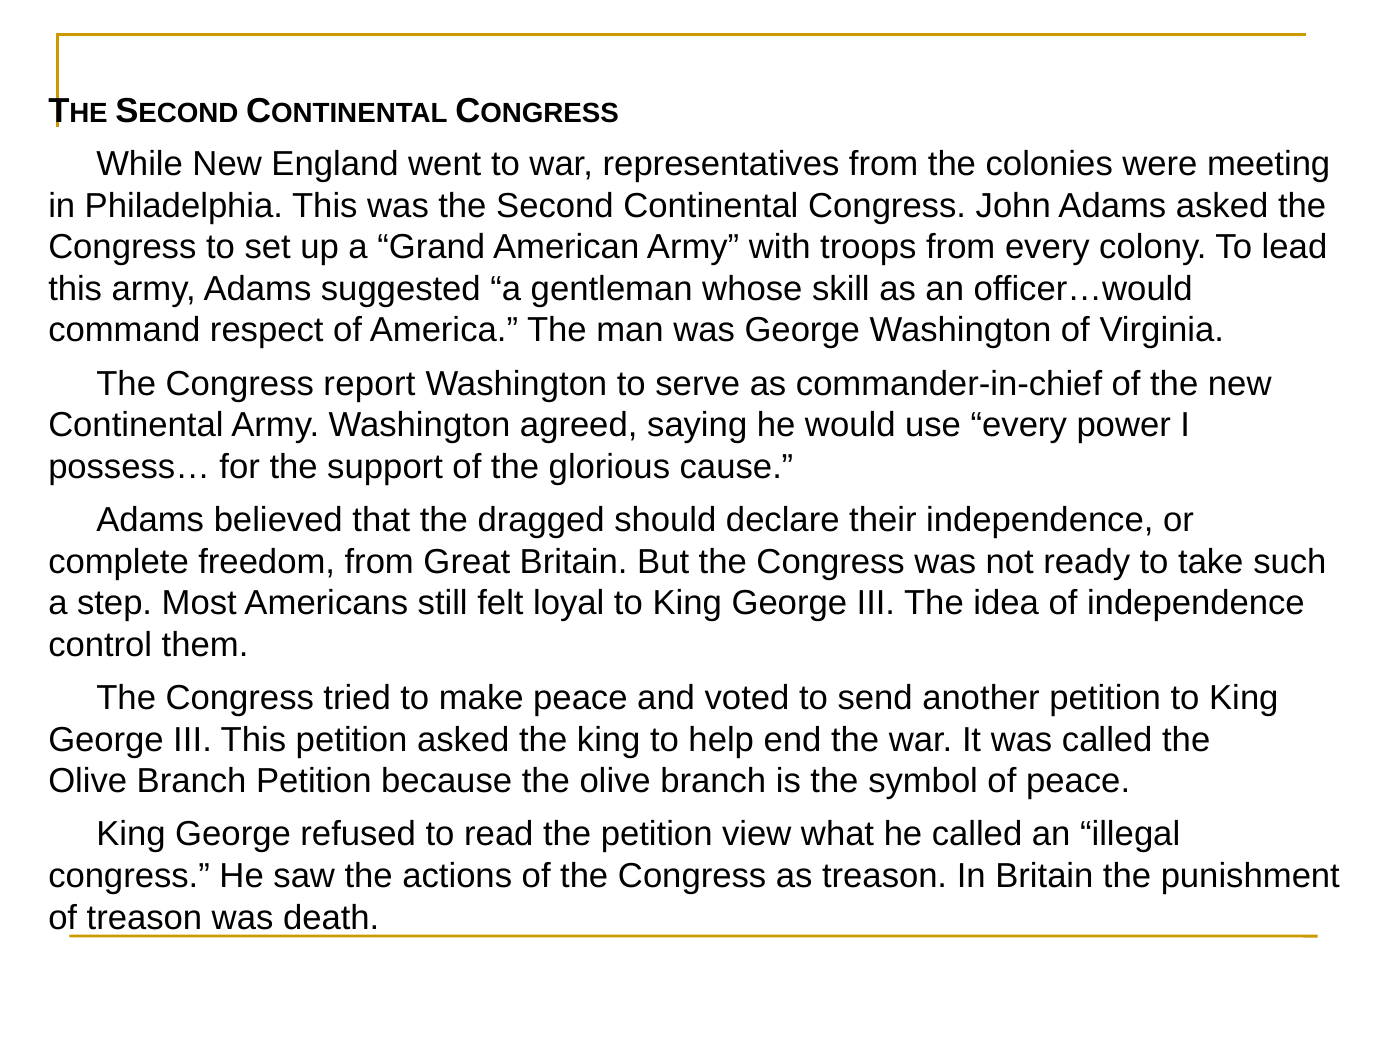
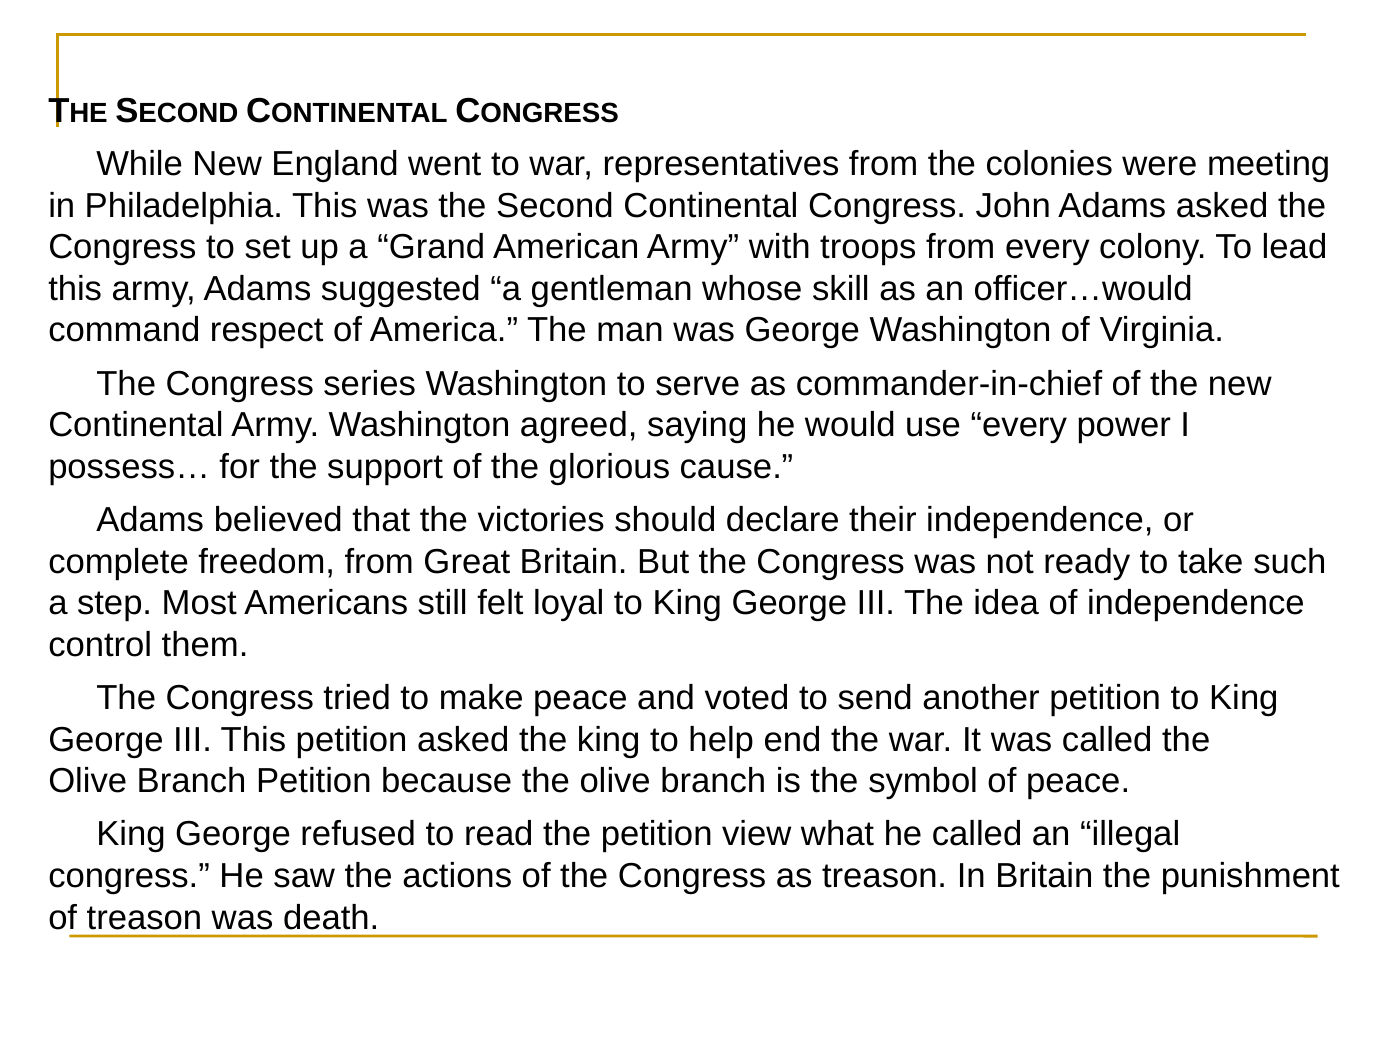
report: report -> series
dragged: dragged -> victories
